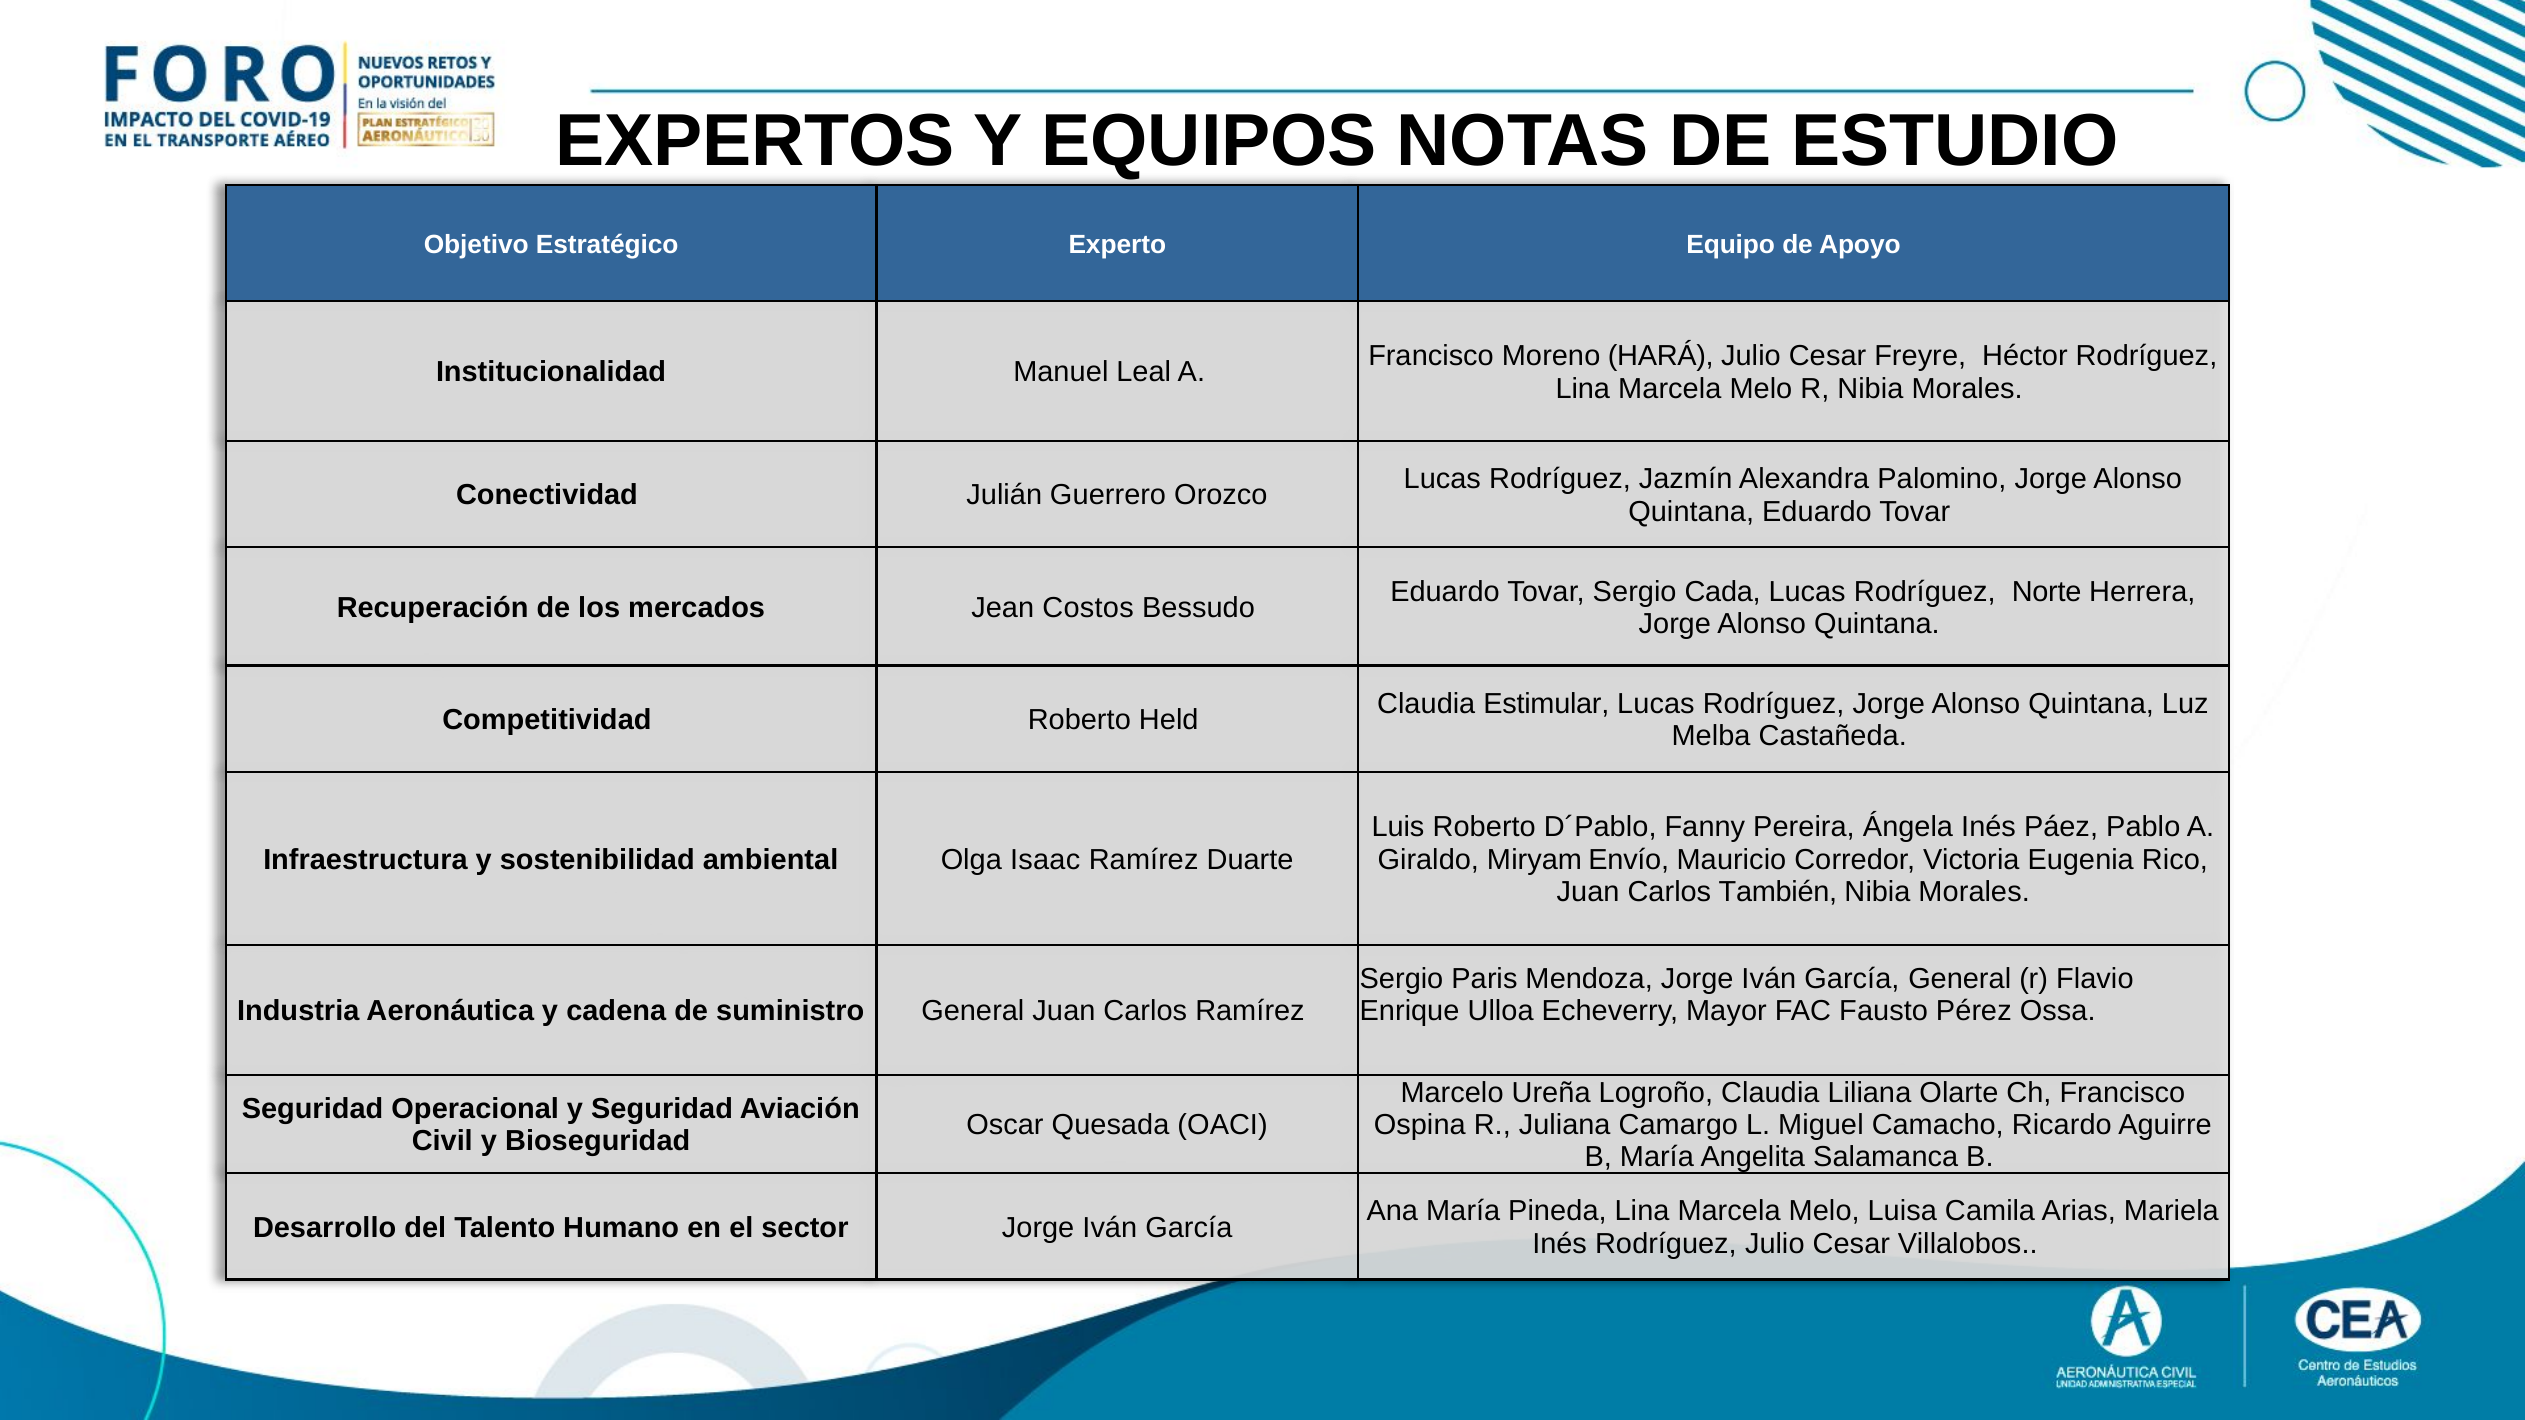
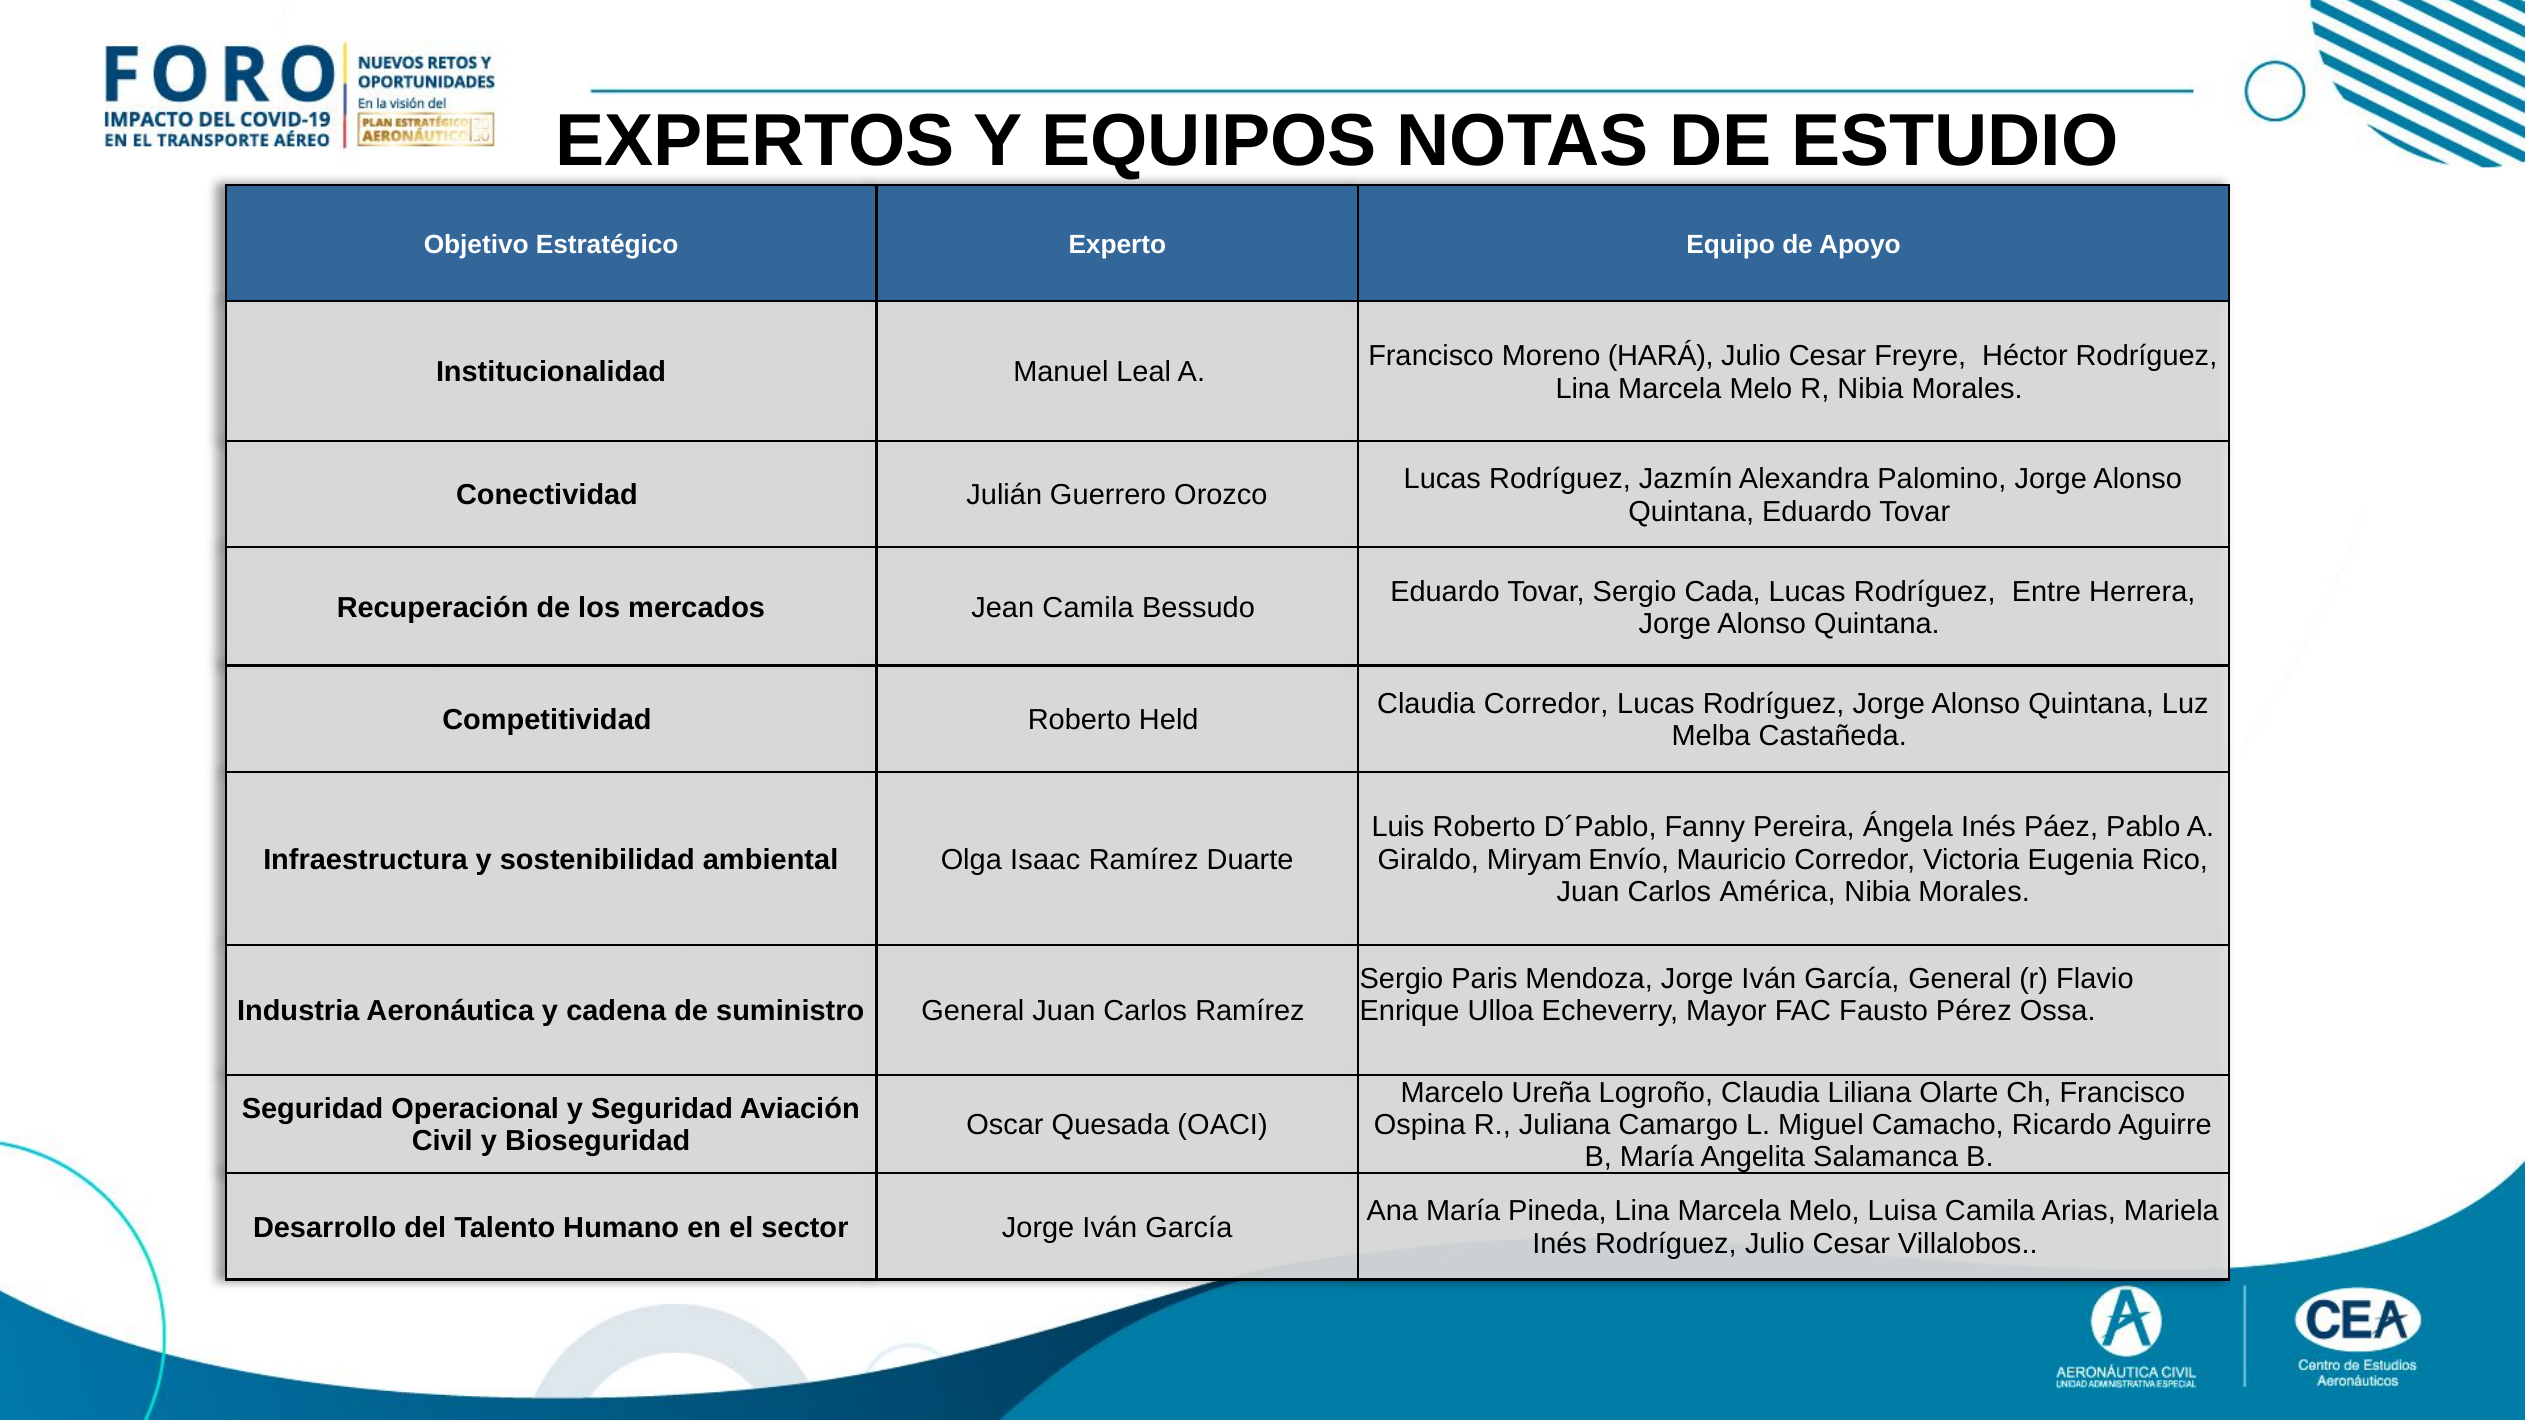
Norte: Norte -> Entre
Jean Costos: Costos -> Camila
Claudia Estimular: Estimular -> Corredor
También: También -> América
